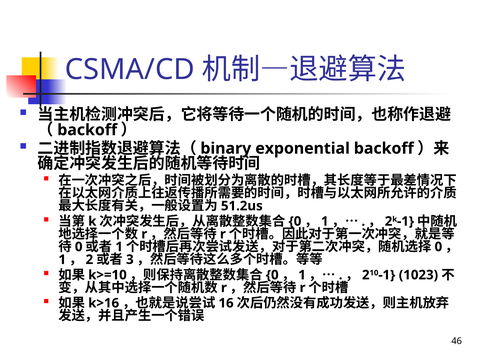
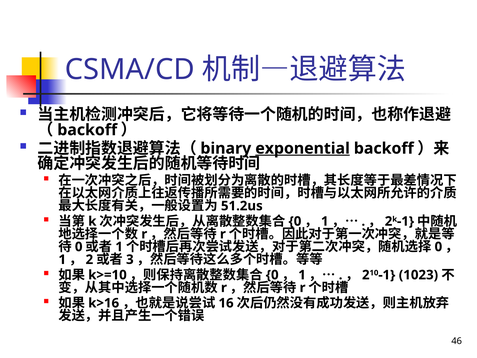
exponential underline: none -> present
